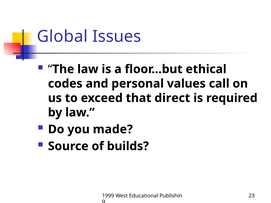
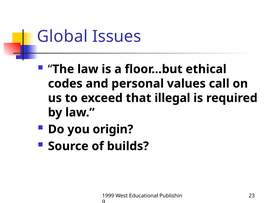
direct: direct -> illegal
made: made -> origin
